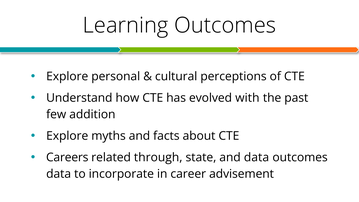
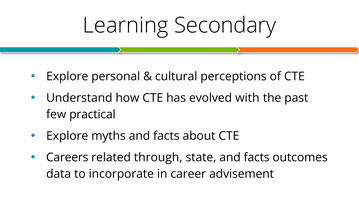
Learning Outcomes: Outcomes -> Secondary
addition: addition -> practical
state and data: data -> facts
